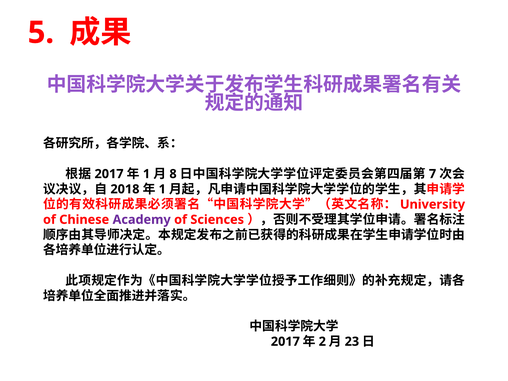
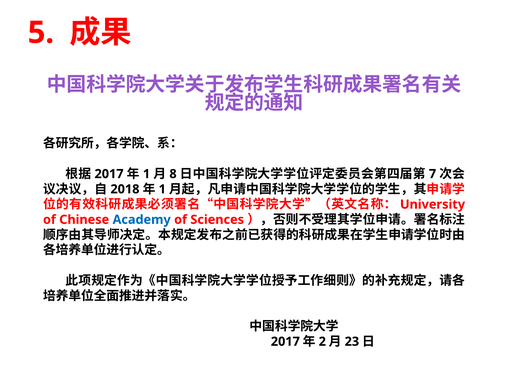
Academy colour: purple -> blue
